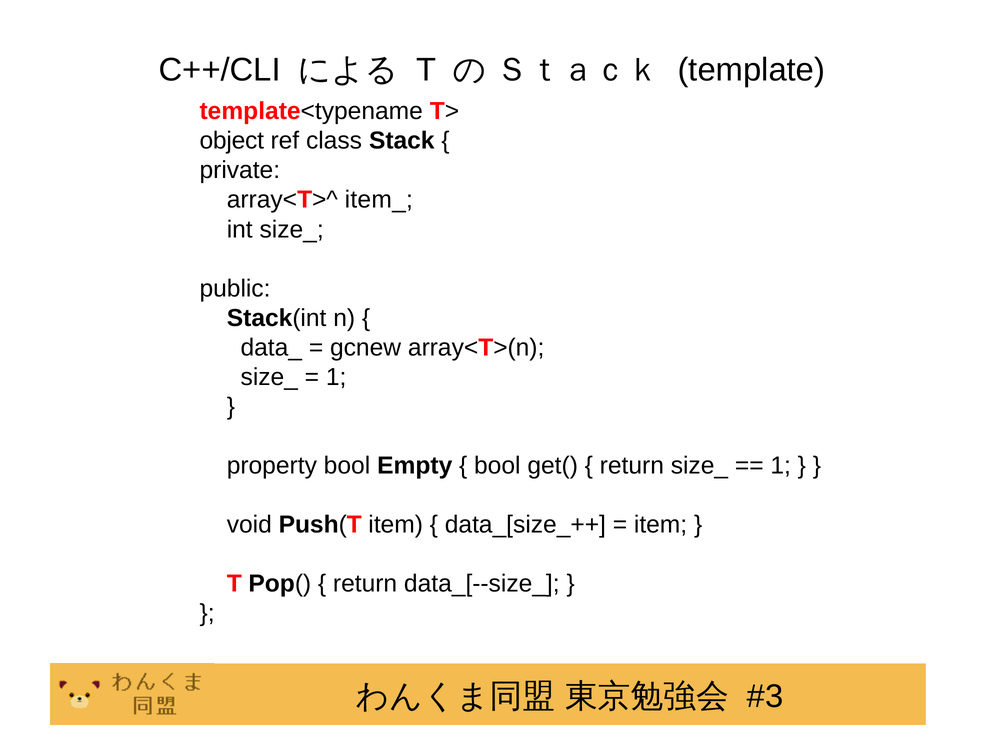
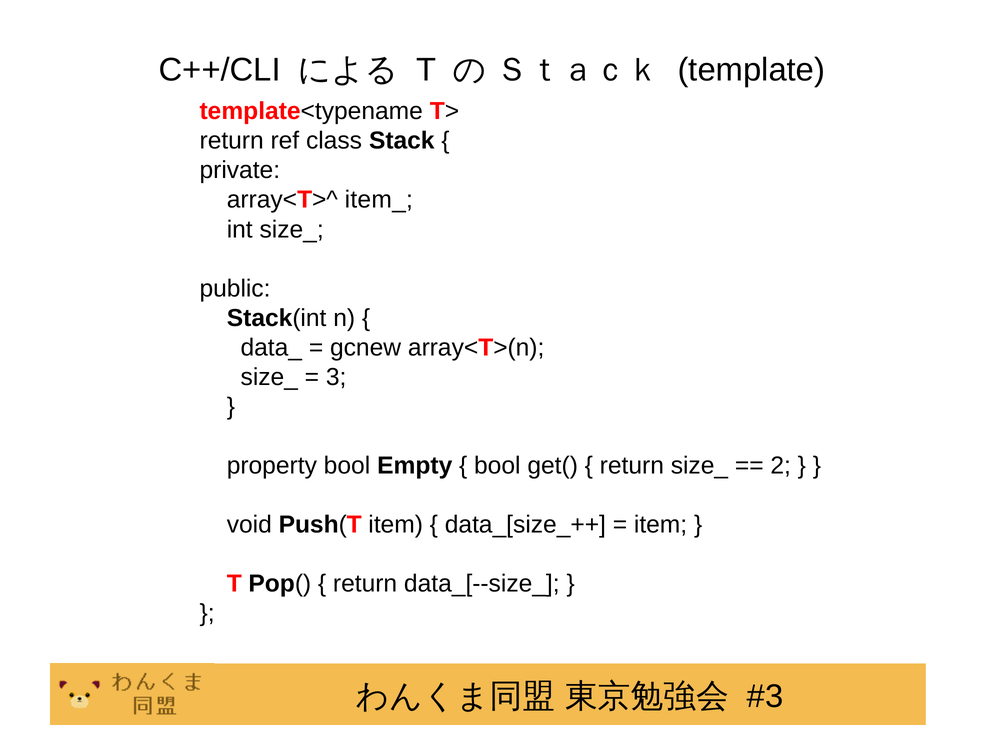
object at (232, 141): object -> return
1 at (336, 377): 1 -> 3
1 at (781, 466): 1 -> 2
